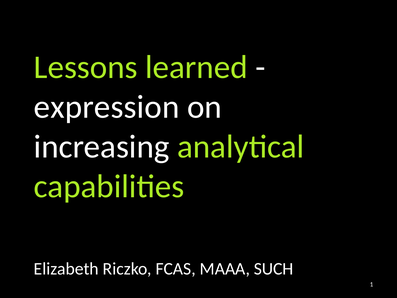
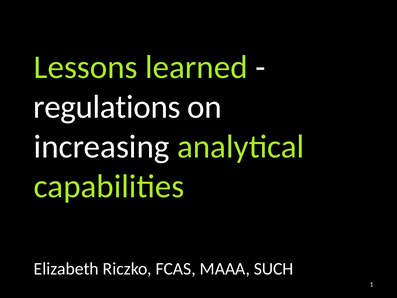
expression: expression -> regulations
